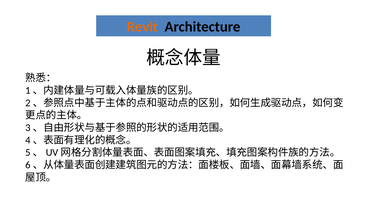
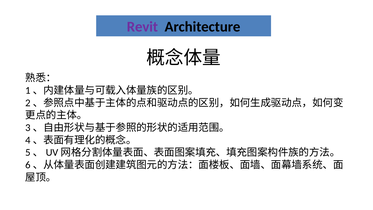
Revit colour: orange -> purple
